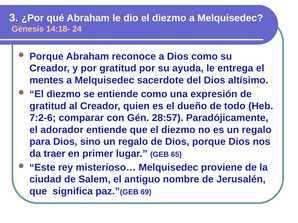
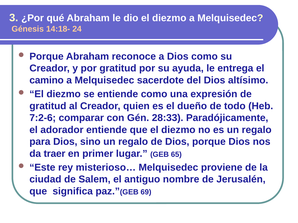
mentes: mentes -> camino
28:57: 28:57 -> 28:33
